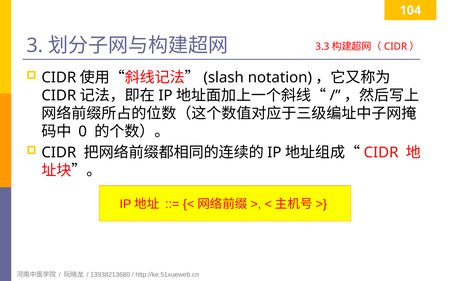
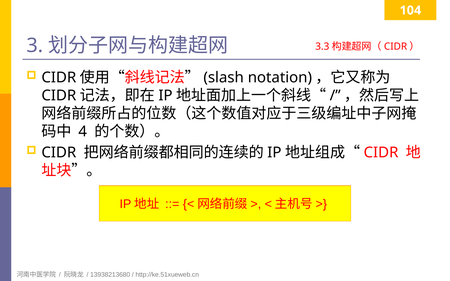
0: 0 -> 4
